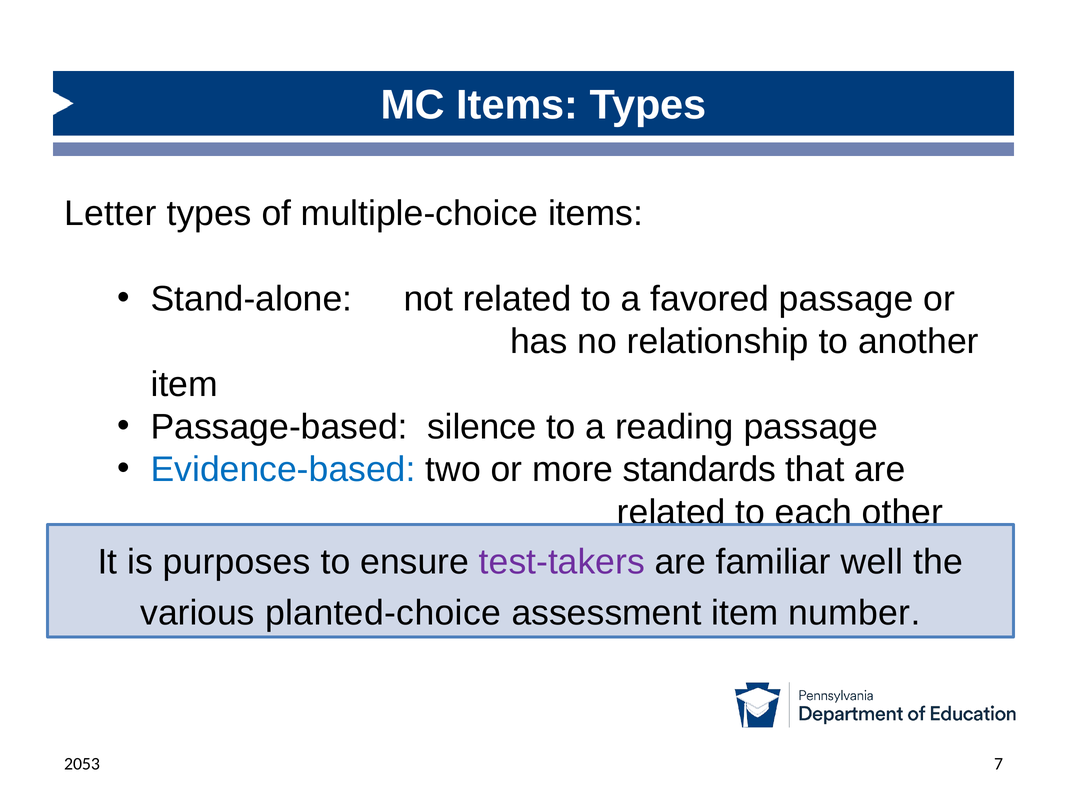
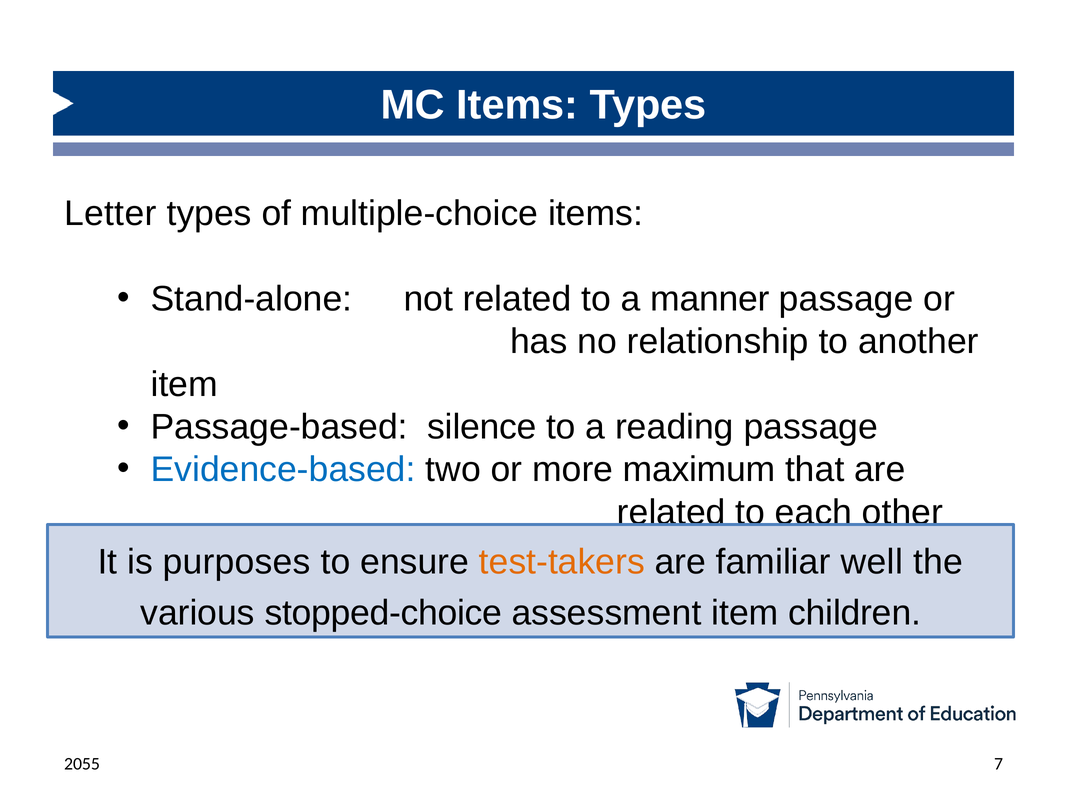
favored: favored -> manner
standards: standards -> maximum
test-takers colour: purple -> orange
planted-choice: planted-choice -> stopped-choice
number: number -> children
2053: 2053 -> 2055
